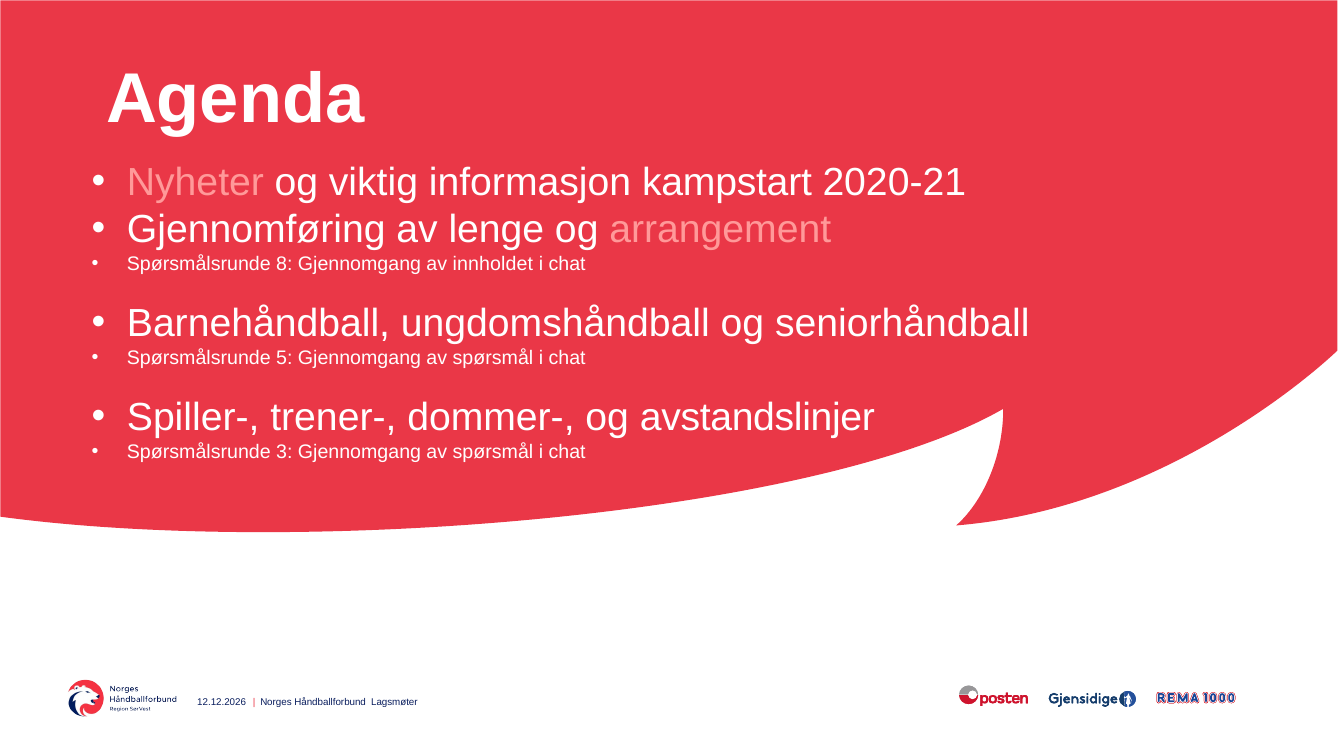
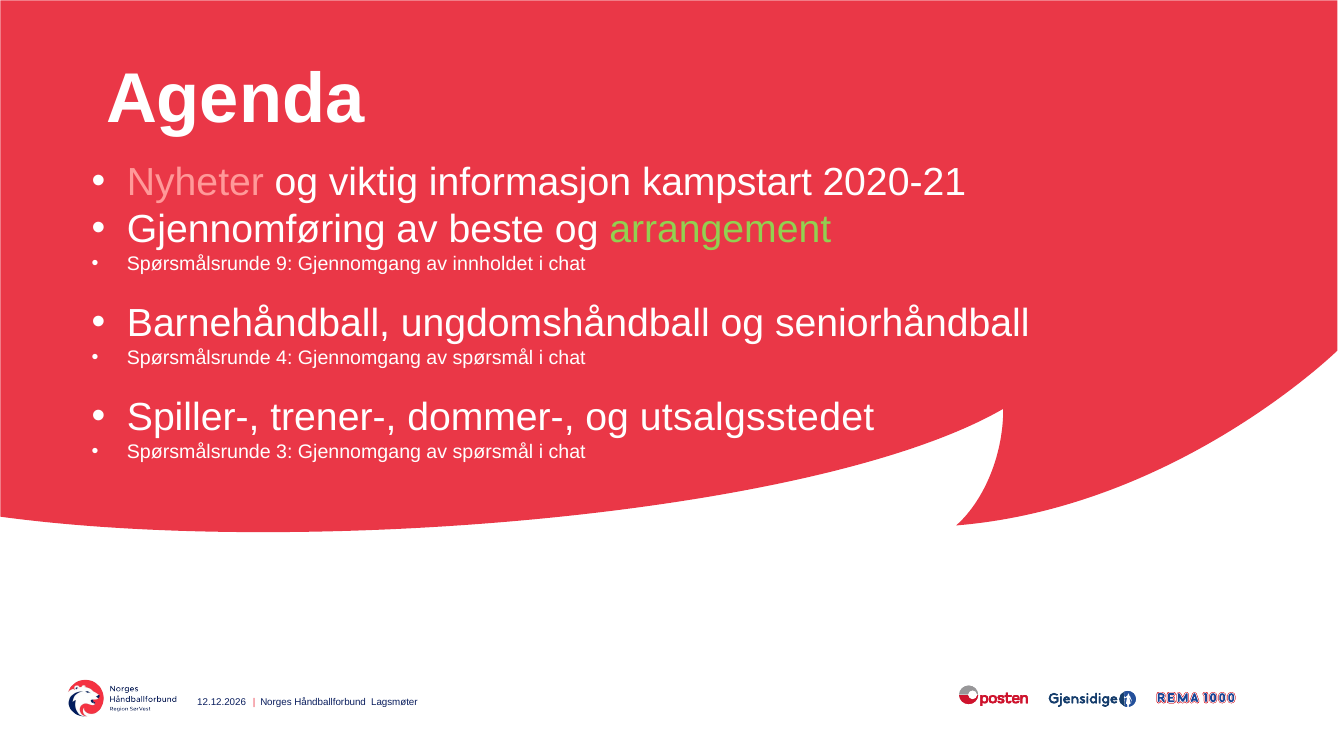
lenge: lenge -> beste
arrangement colour: pink -> light green
8: 8 -> 9
5: 5 -> 4
avstandslinjer: avstandslinjer -> utsalgsstedet
